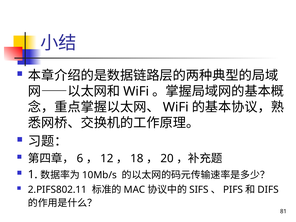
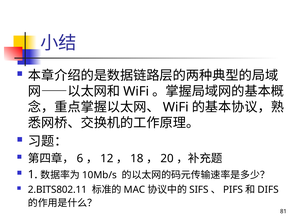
2.PIFS802.11: 2.PIFS802.11 -> 2.BITS802.11
